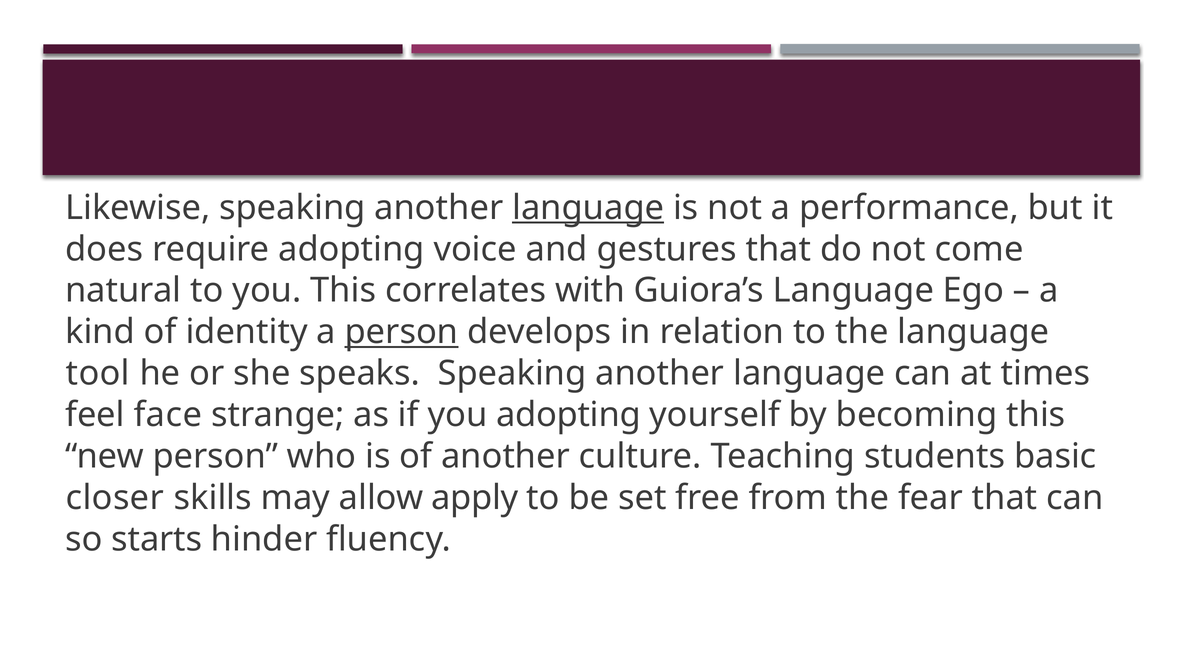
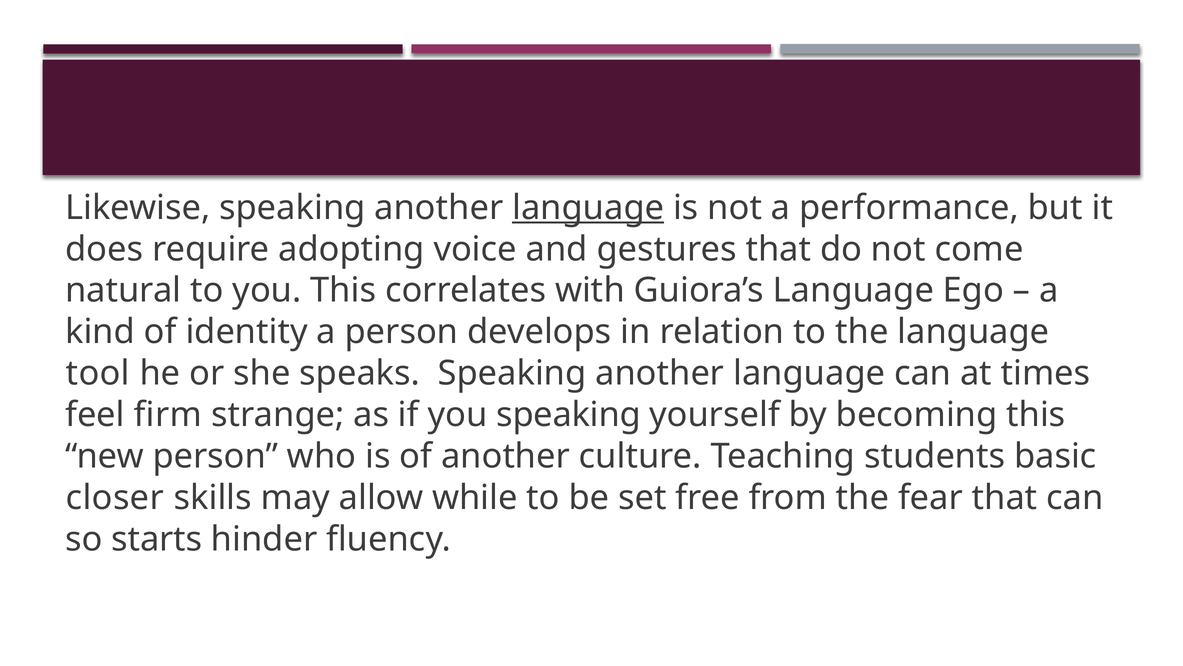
person at (402, 332) underline: present -> none
face: face -> firm
you adopting: adopting -> speaking
apply: apply -> while
